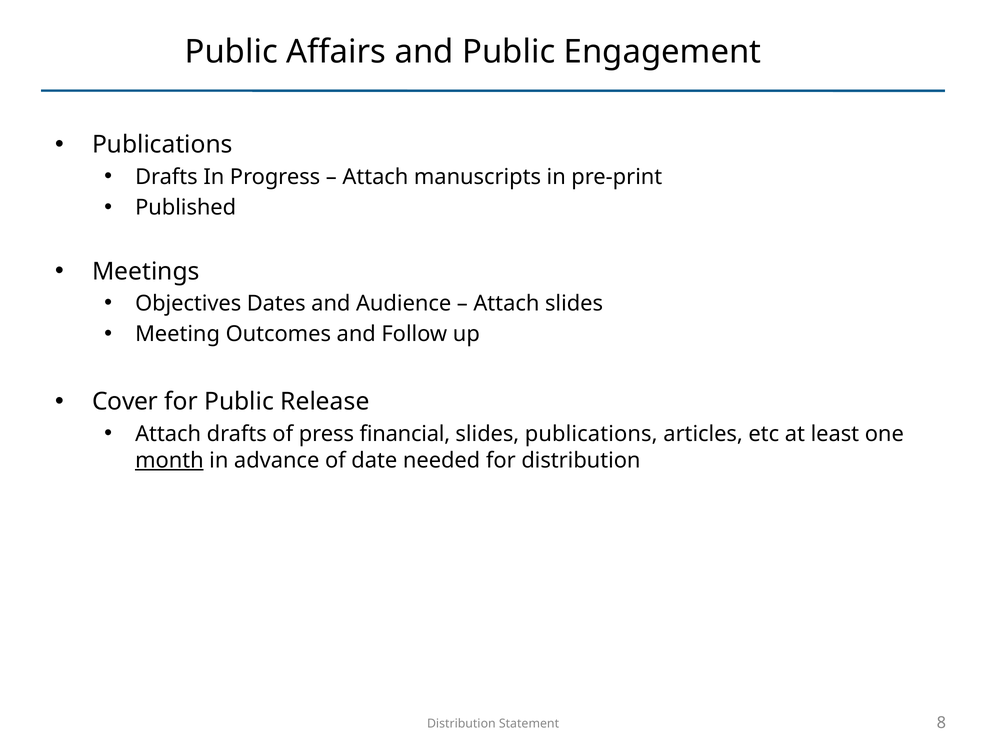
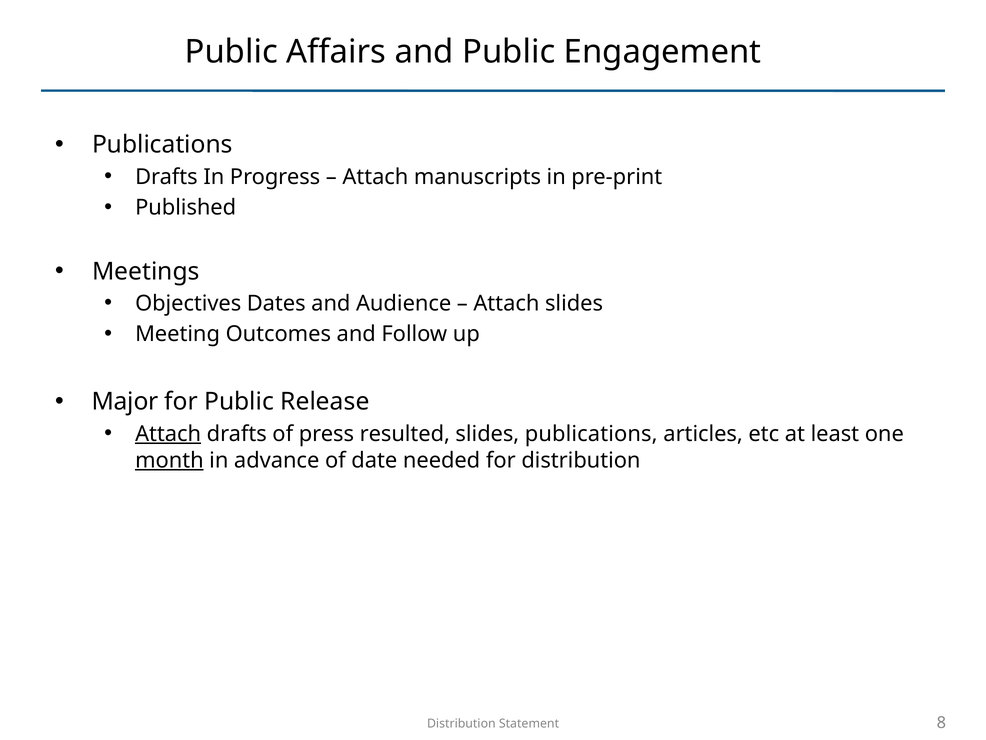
Cover: Cover -> Major
Attach at (168, 434) underline: none -> present
financial: financial -> resulted
